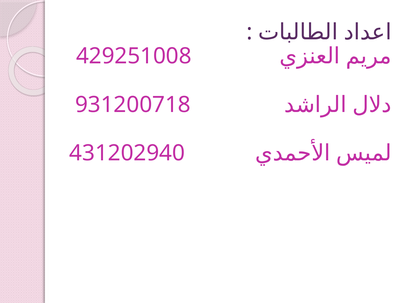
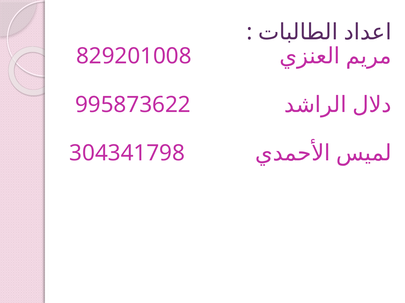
429251008: 429251008 -> 829201008
931200718: 931200718 -> 995873622
431202940: 431202940 -> 304341798
